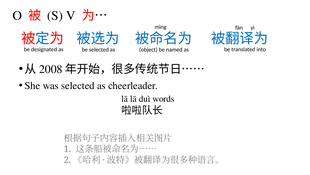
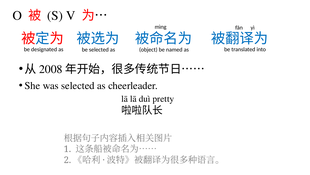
words: words -> pretty
